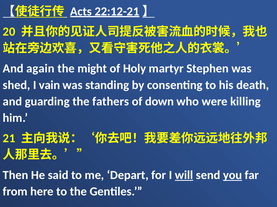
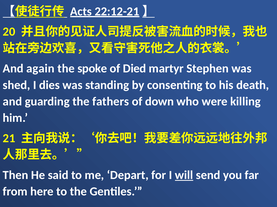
might: might -> spoke
Holy: Holy -> Died
vain: vain -> dies
you underline: present -> none
